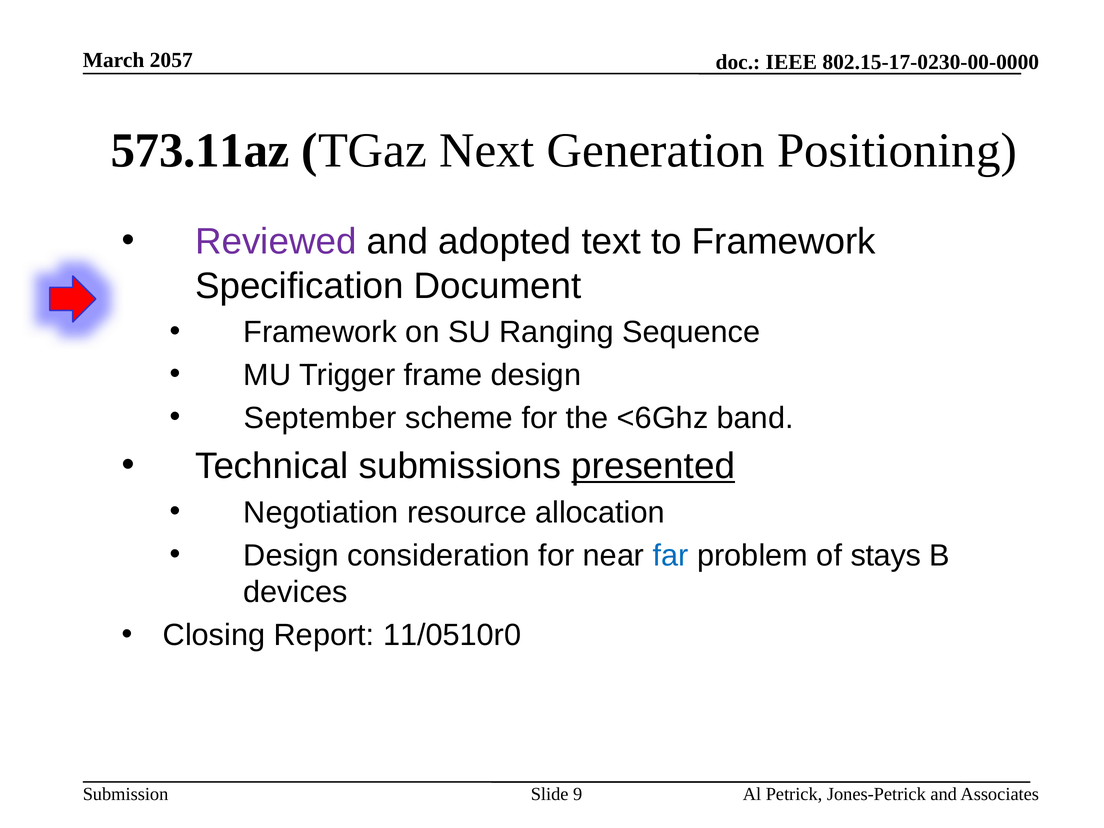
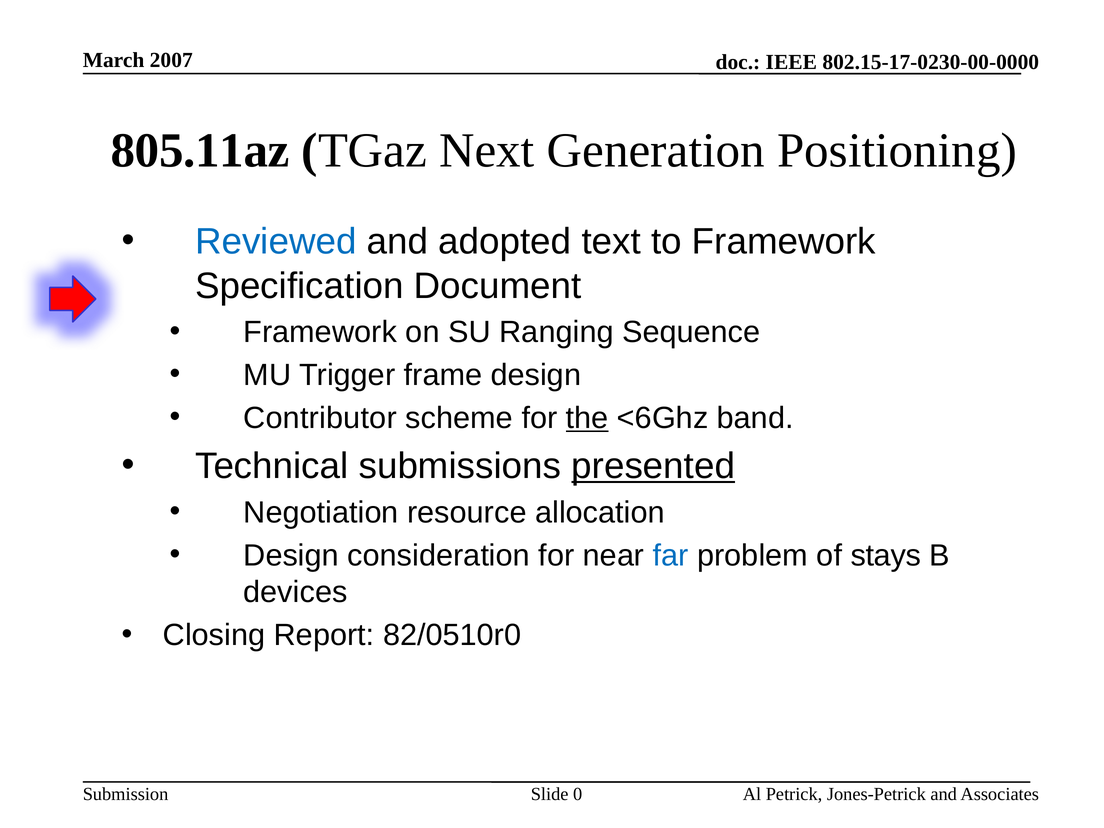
2057: 2057 -> 2007
573.11az: 573.11az -> 805.11az
Reviewed colour: purple -> blue
September: September -> Contributor
the underline: none -> present
11/0510r0: 11/0510r0 -> 82/0510r0
9: 9 -> 0
